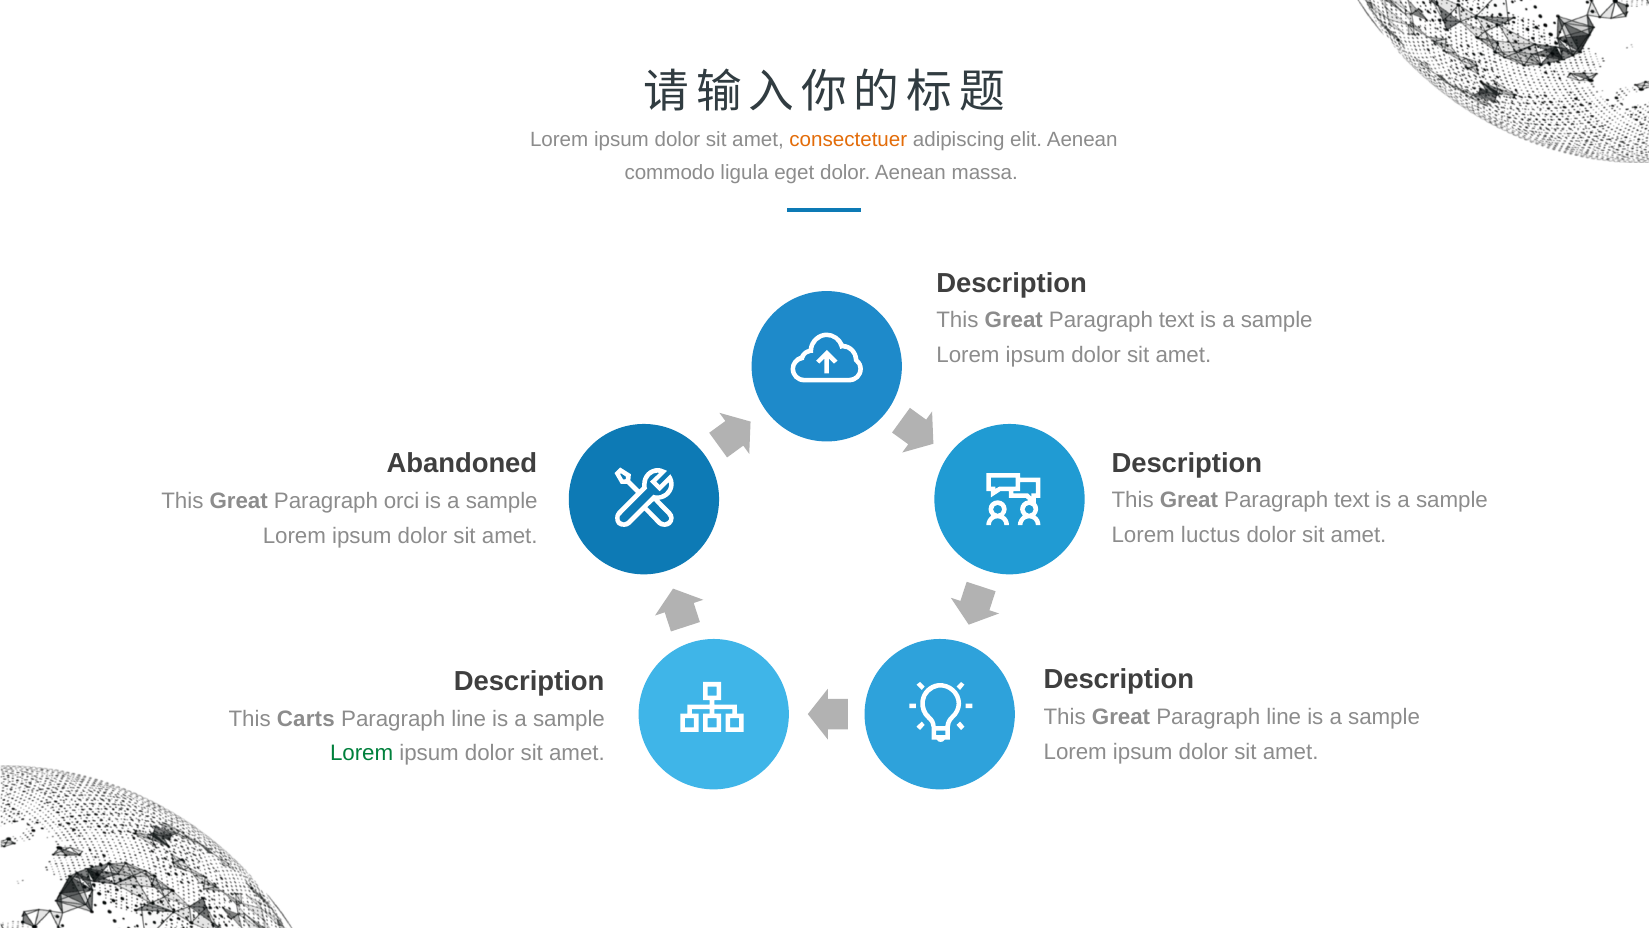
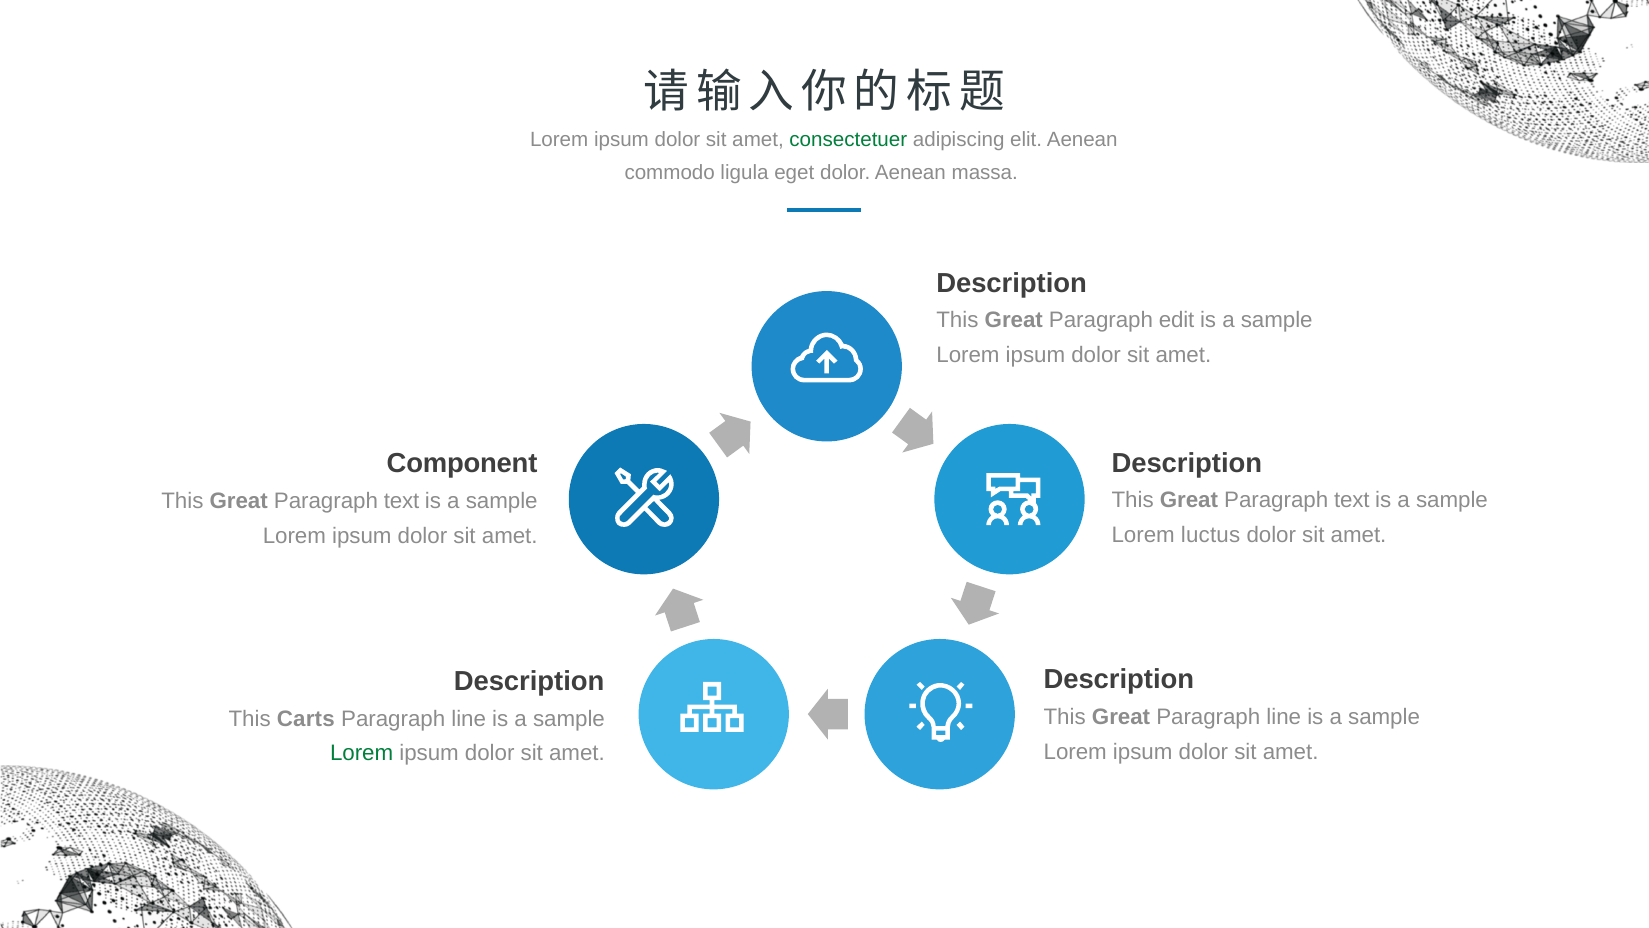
consectetuer colour: orange -> green
text at (1177, 320): text -> edit
Abandoned: Abandoned -> Component
orci at (402, 501): orci -> text
